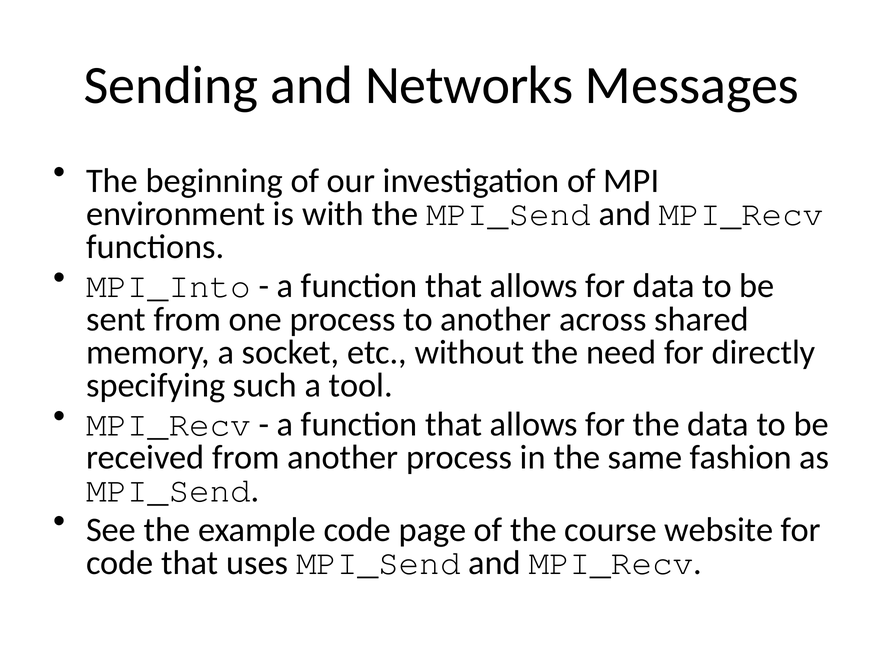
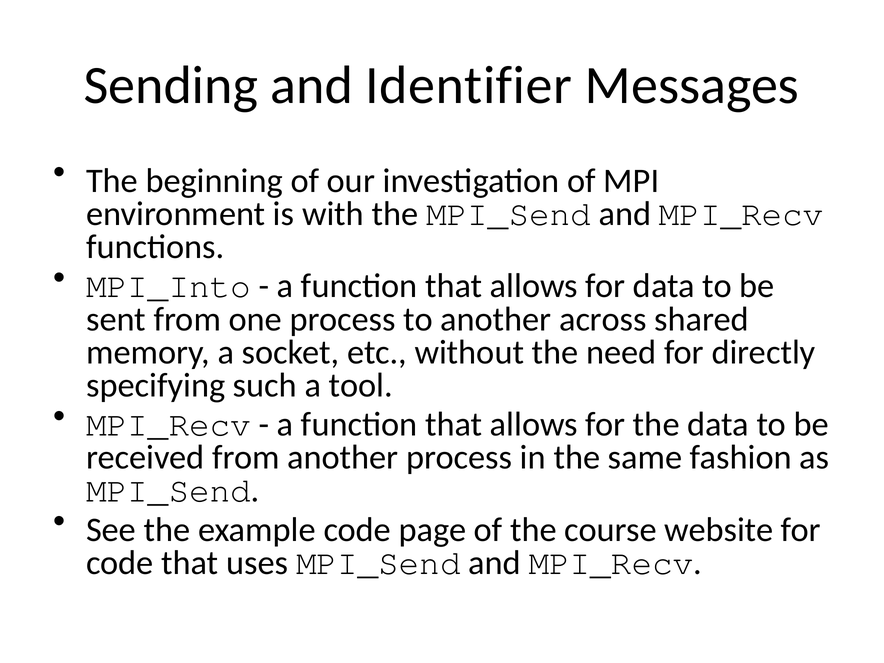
Networks: Networks -> Identifier
